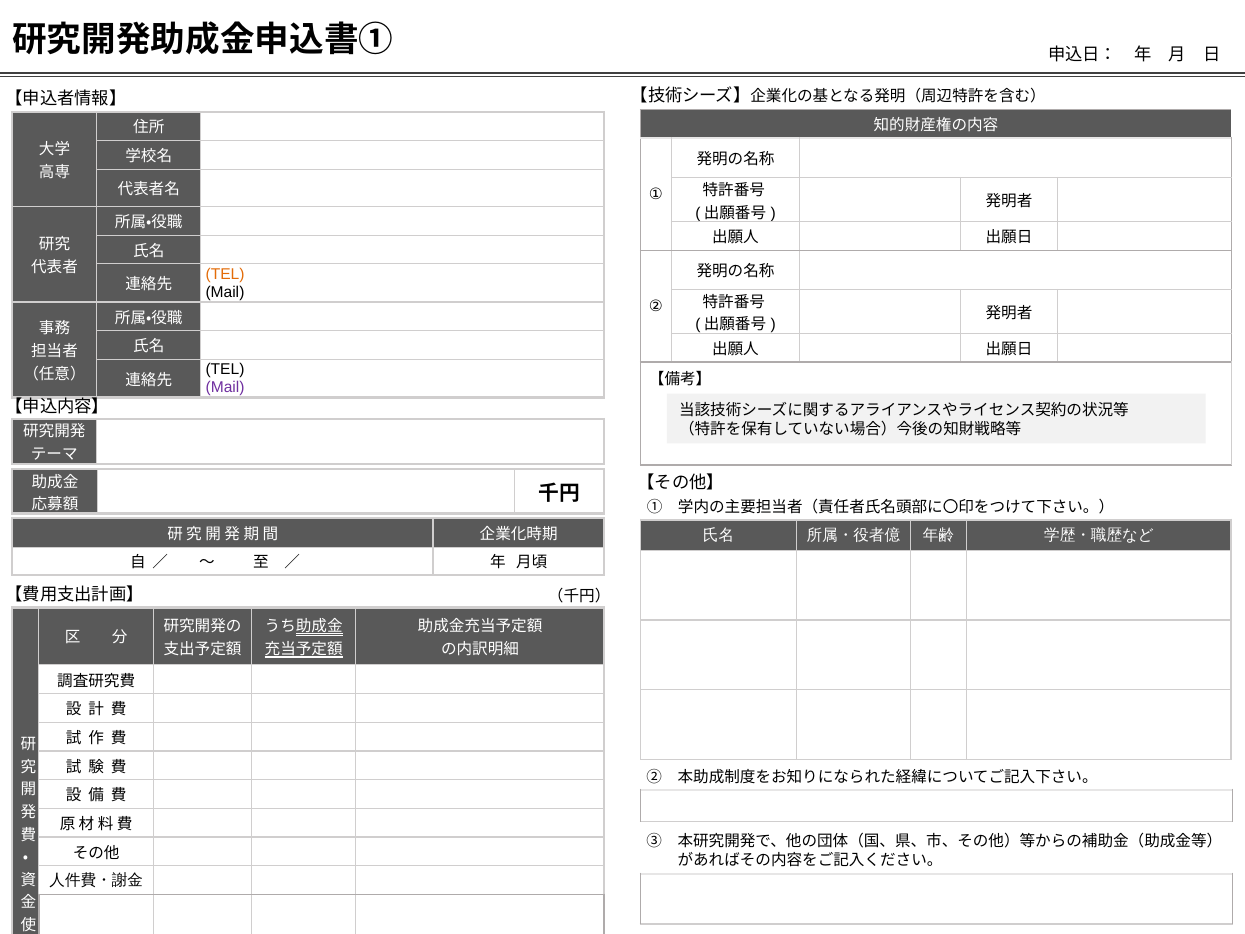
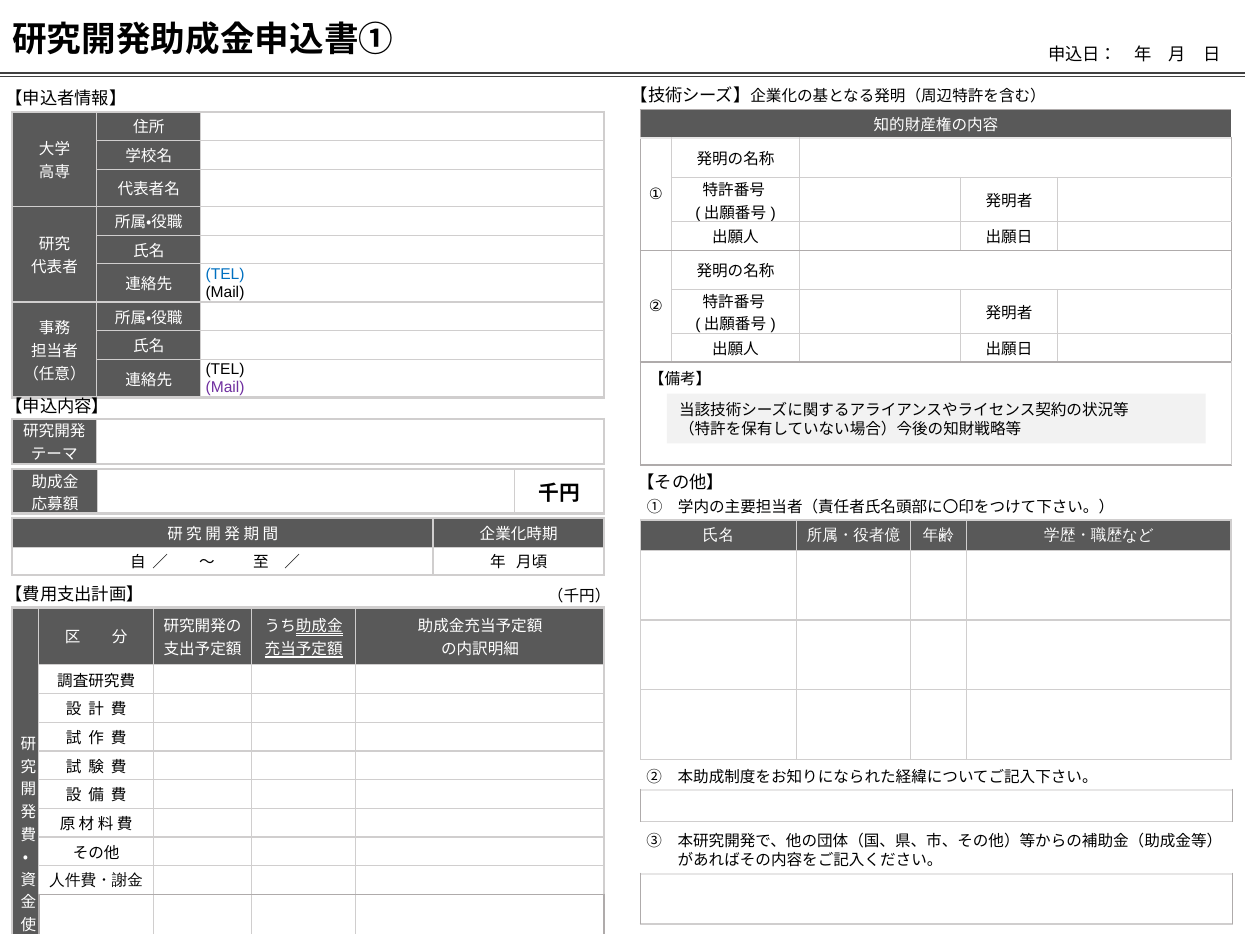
TEL at (225, 274) colour: orange -> blue
